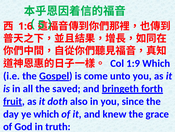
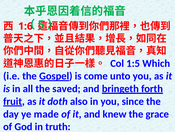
1:9: 1:9 -> 1:5
ye which: which -> made
